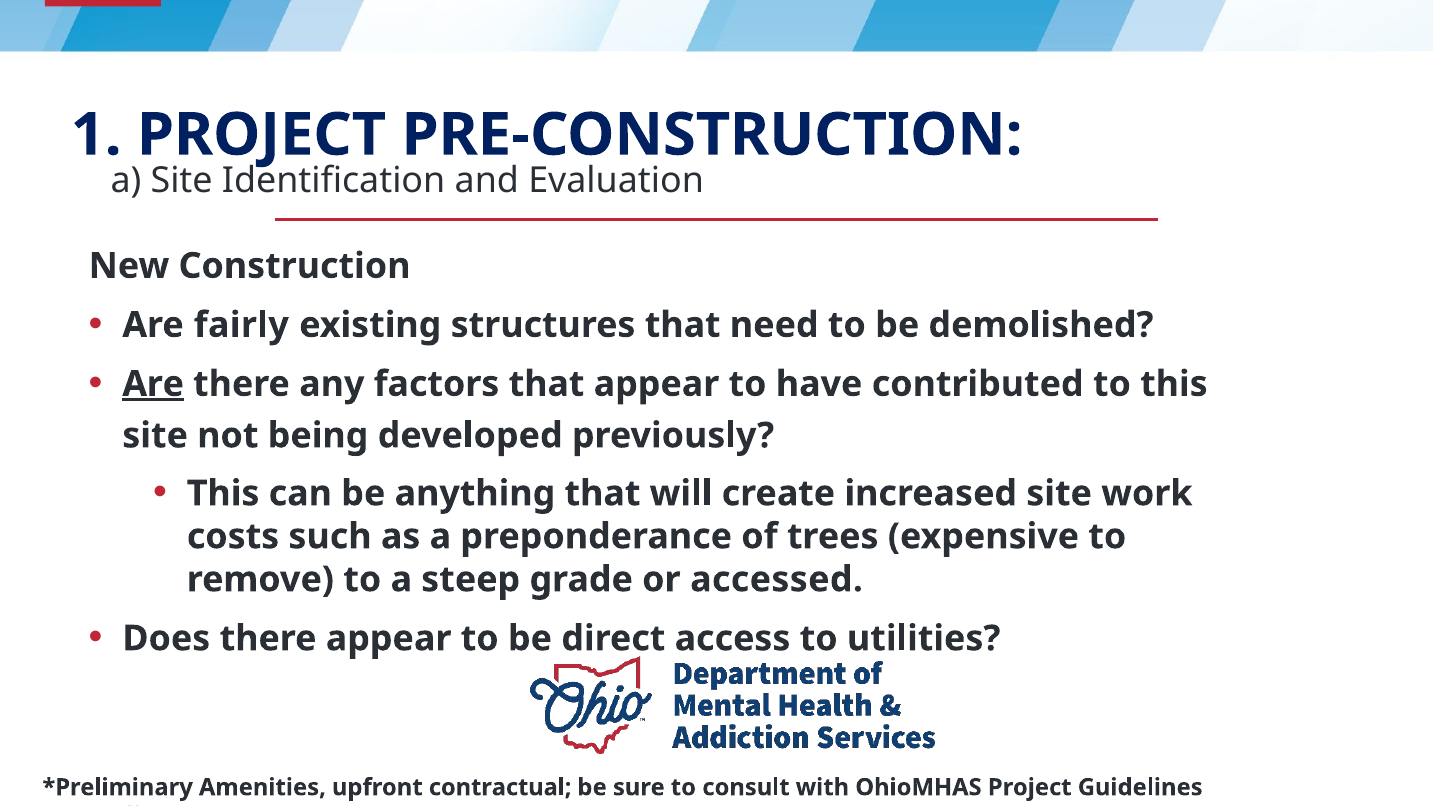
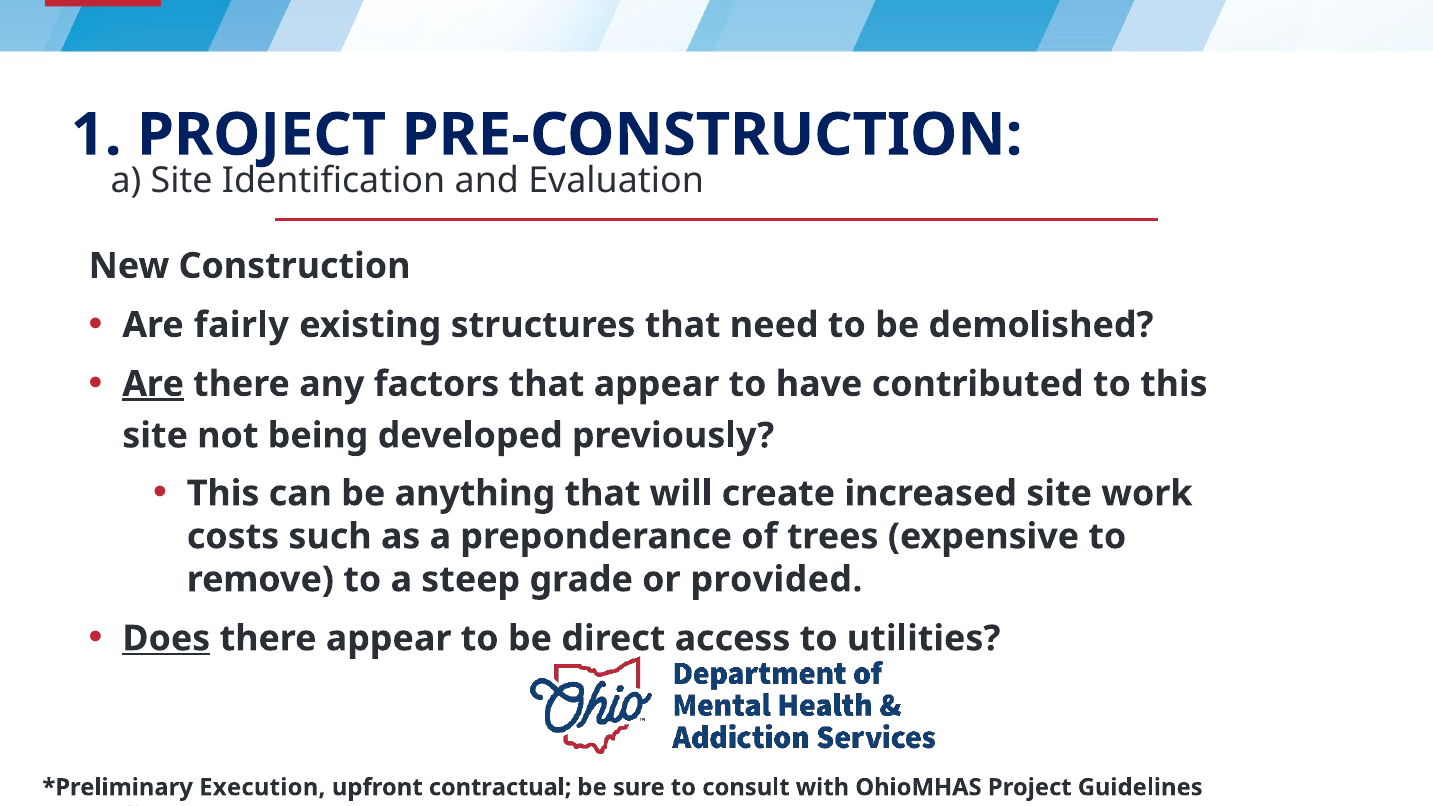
accessed: accessed -> provided
Does underline: none -> present
Amenities: Amenities -> Execution
